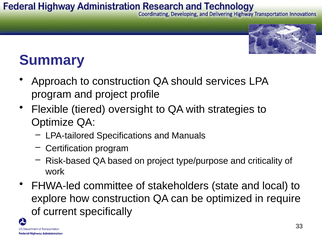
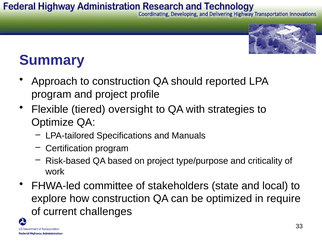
services: services -> reported
specifically: specifically -> challenges
